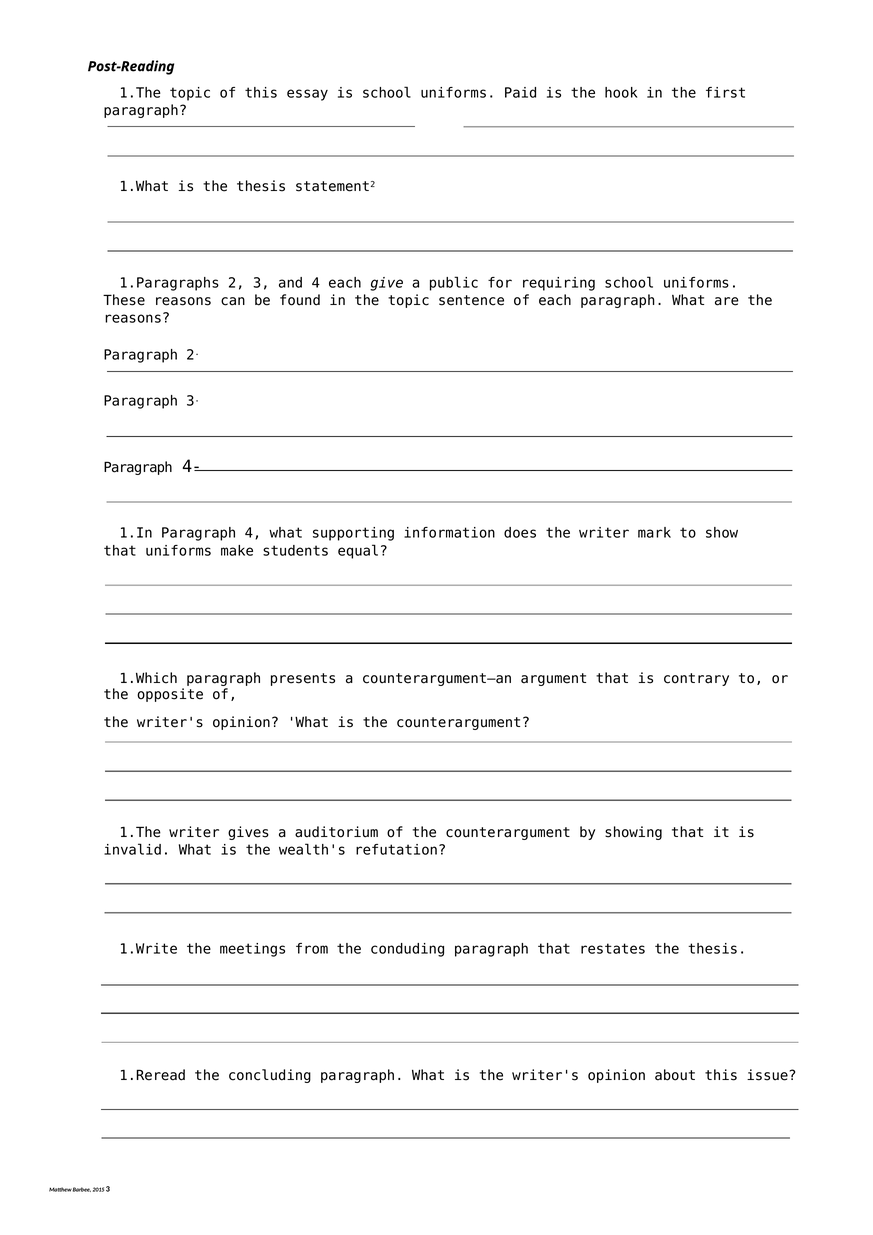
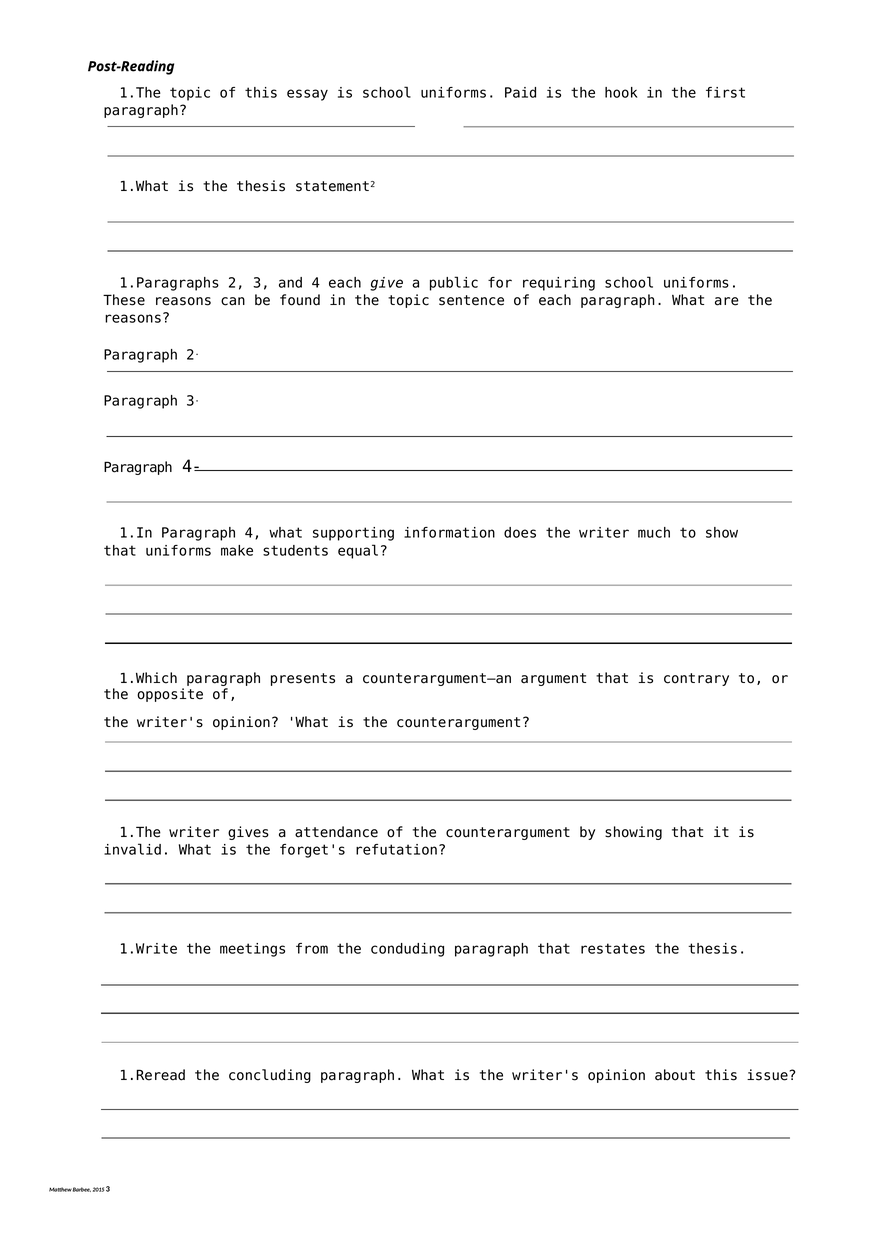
mark: mark -> much
auditorium: auditorium -> attendance
wealth's: wealth's -> forget's
